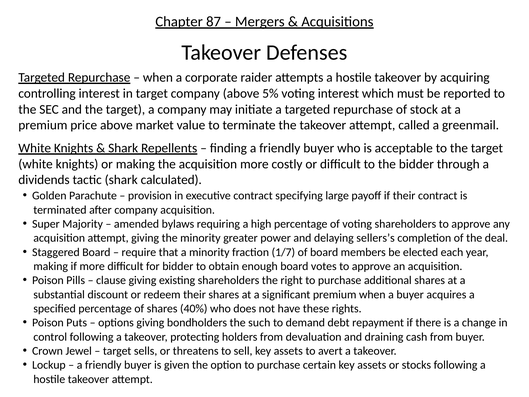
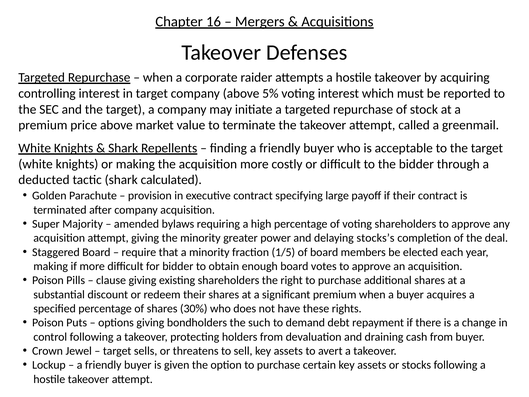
87: 87 -> 16
dividends: dividends -> deducted
sellers’s: sellers’s -> stocks’s
1/7: 1/7 -> 1/5
40%: 40% -> 30%
